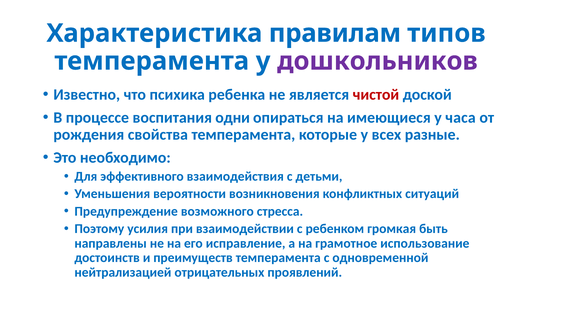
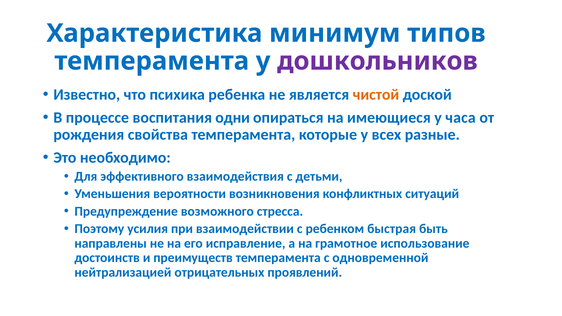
правилам: правилам -> минимум
чистой colour: red -> orange
громкая: громкая -> быстрая
